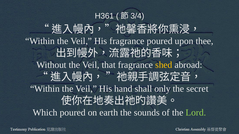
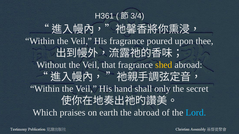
Which poured: poured -> praises
the sounds: sounds -> abroad
Lord colour: light green -> light blue
